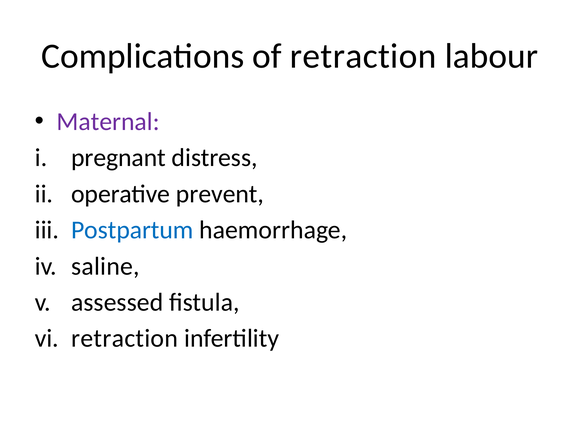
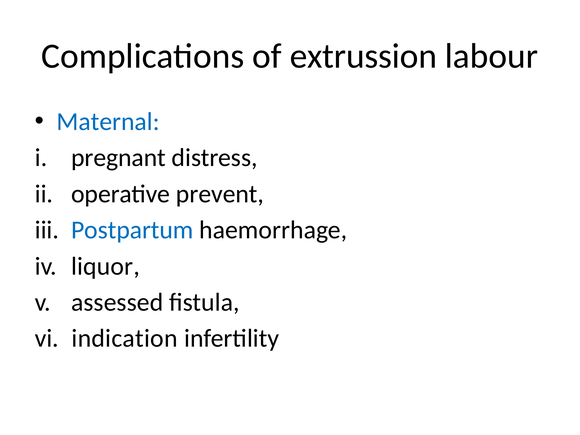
of retraction: retraction -> extrussion
Maternal colour: purple -> blue
saline: saline -> liquor
retraction at (125, 338): retraction -> indication
